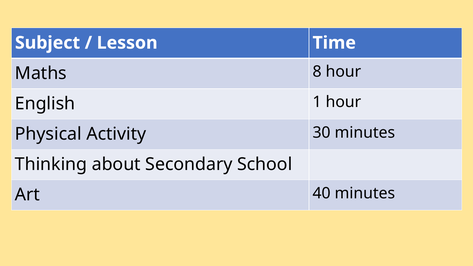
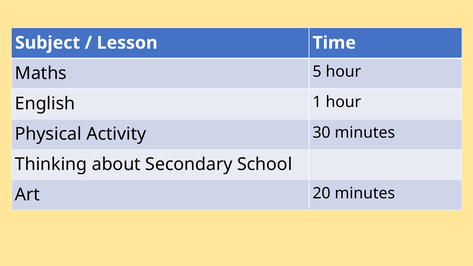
8: 8 -> 5
40: 40 -> 20
